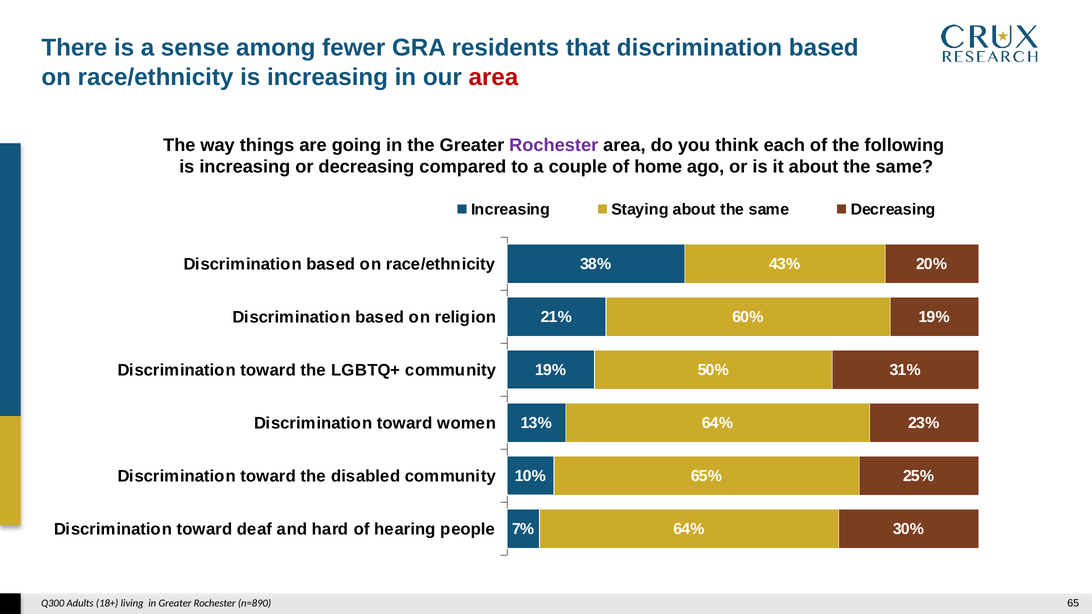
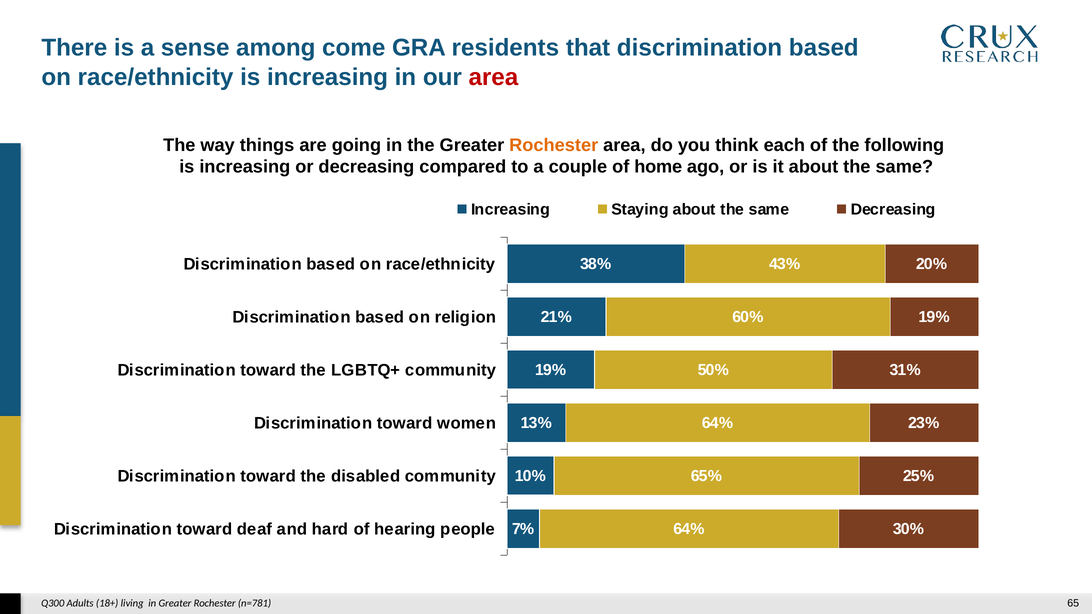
fewer: fewer -> come
Rochester at (554, 145) colour: purple -> orange
n=890: n=890 -> n=781
